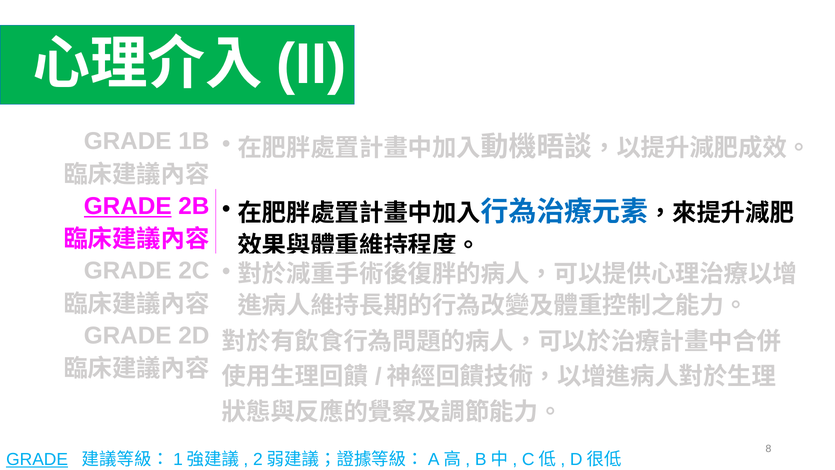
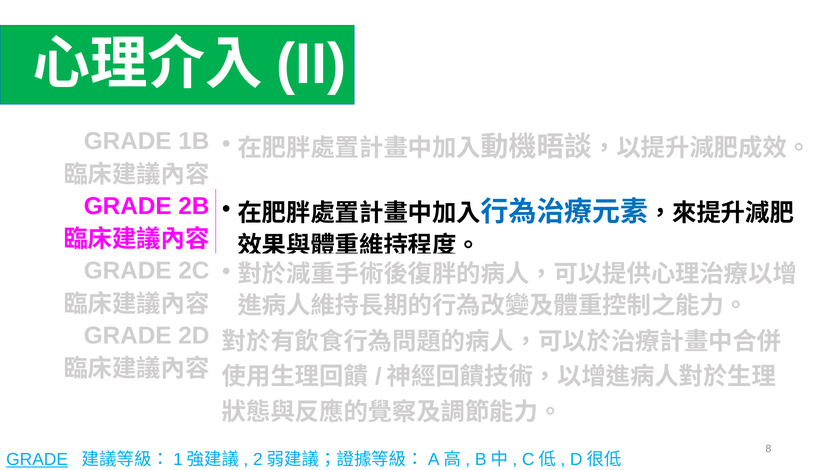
GRADE at (128, 206) underline: present -> none
